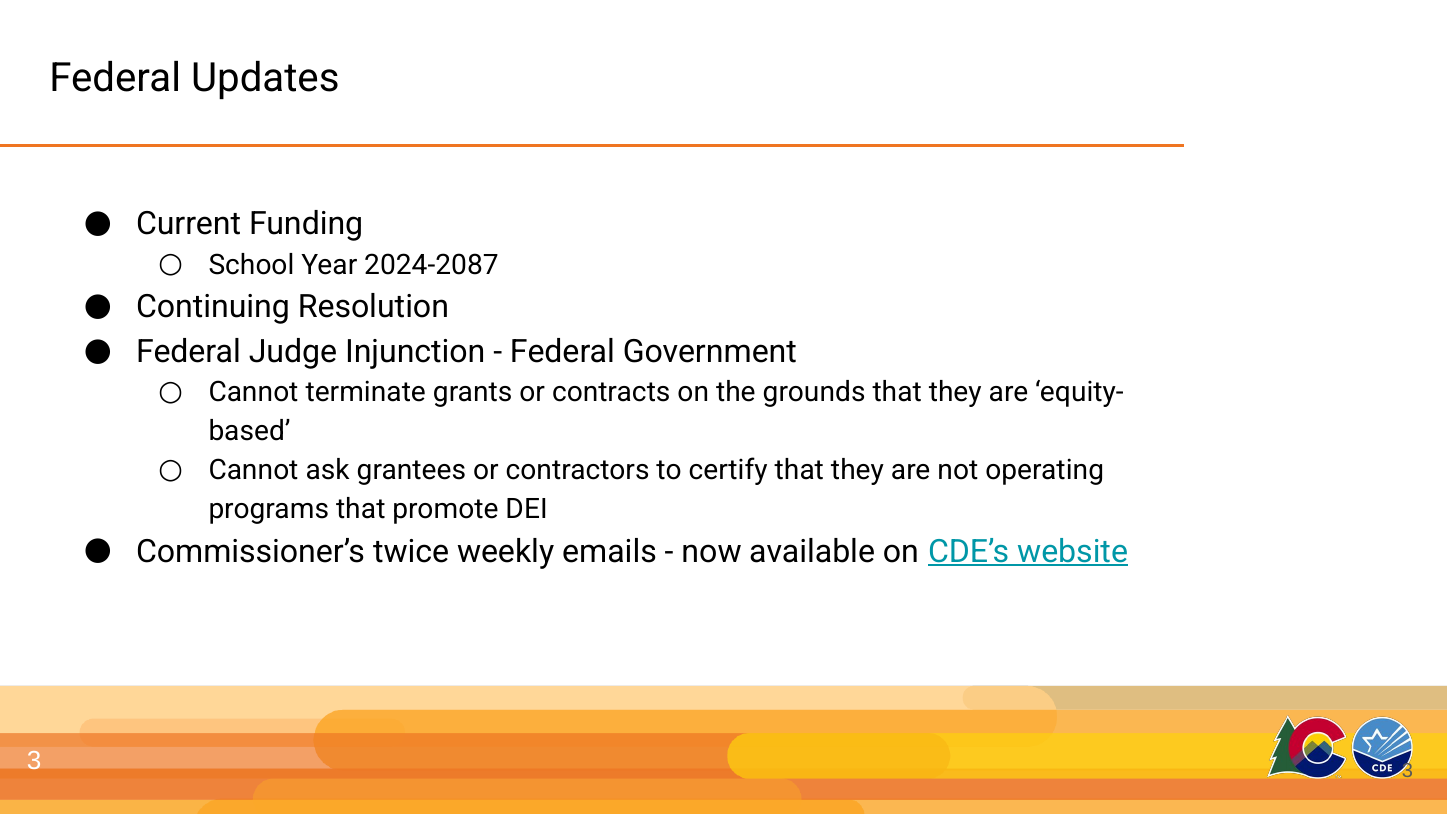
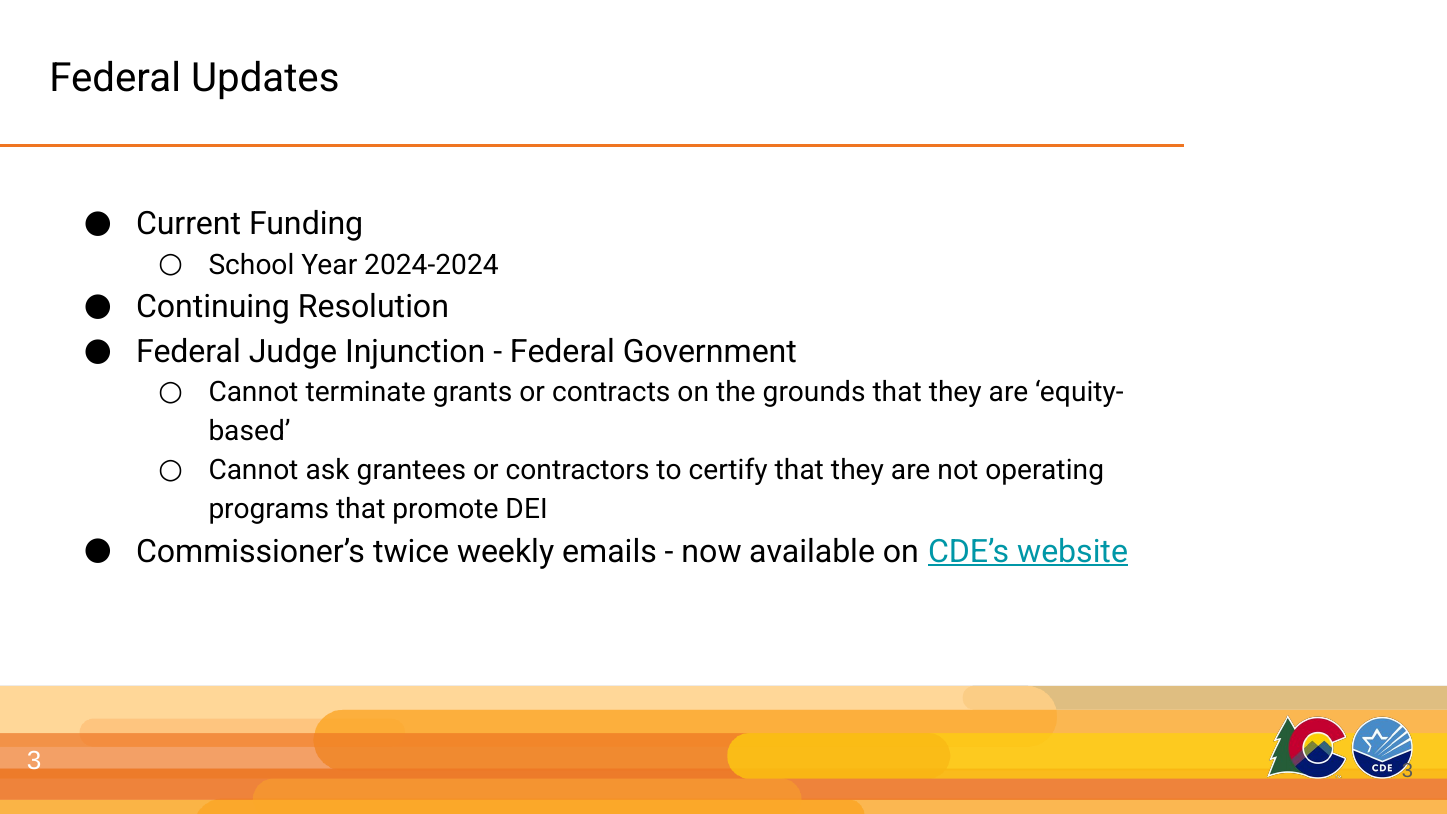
2024-2087: 2024-2087 -> 2024-2024
